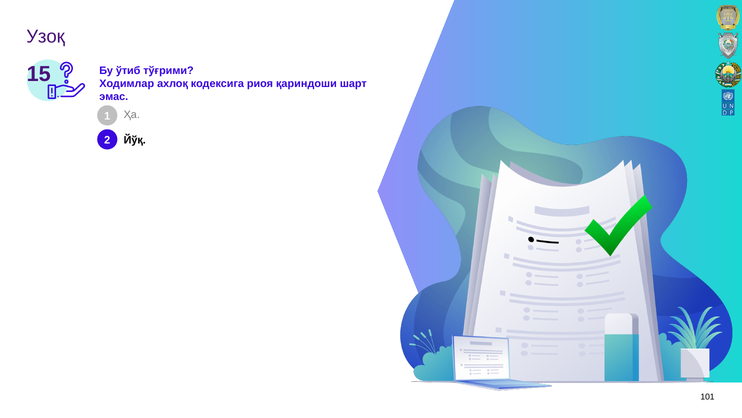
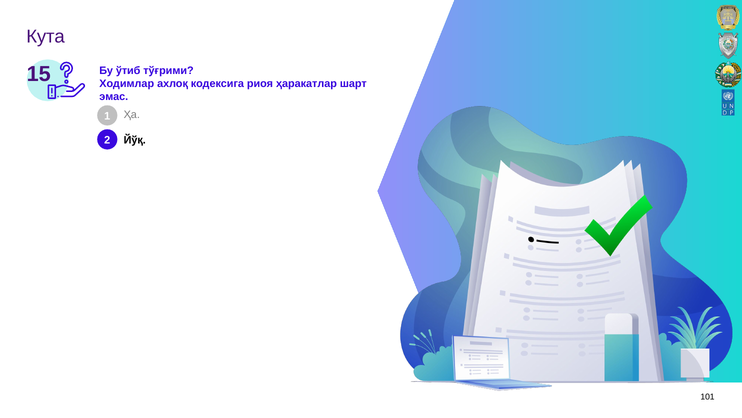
Узоқ: Узоқ -> Кута
қариндоши: қариндоши -> ҳаракатлар
